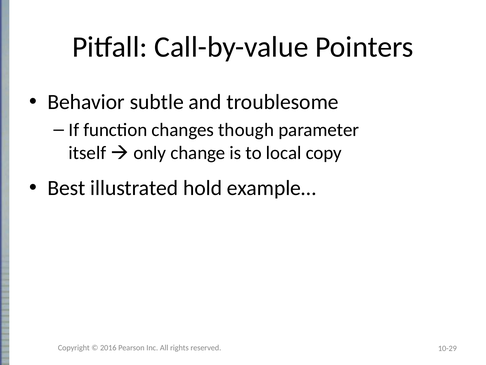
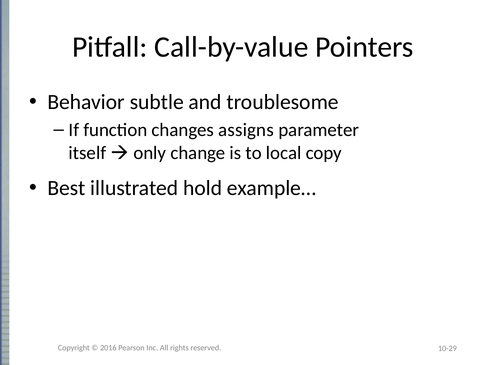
though: though -> assigns
